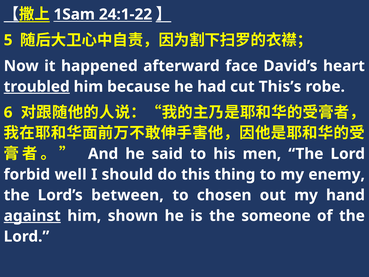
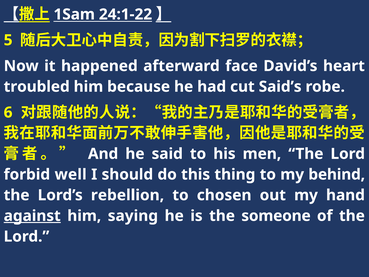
troubled underline: present -> none
This’s: This’s -> Said’s
enemy: enemy -> behind
between: between -> rebellion
shown: shown -> saying
